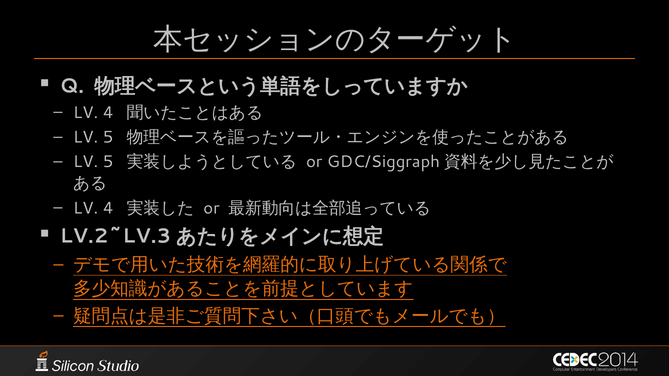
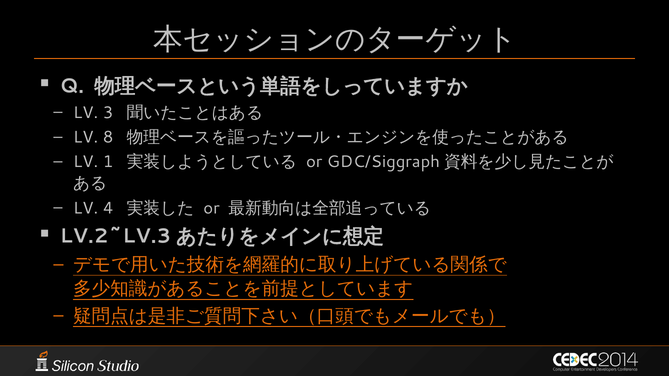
4 at (108, 113): 4 -> 3
5 at (108, 137): 5 -> 8
5 at (108, 162): 5 -> 1
